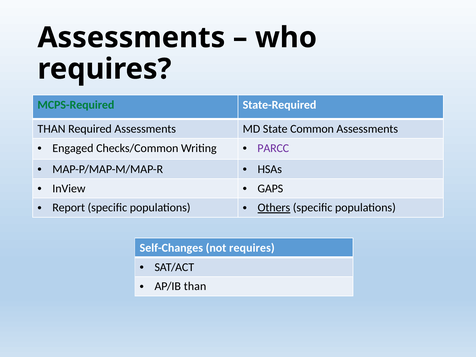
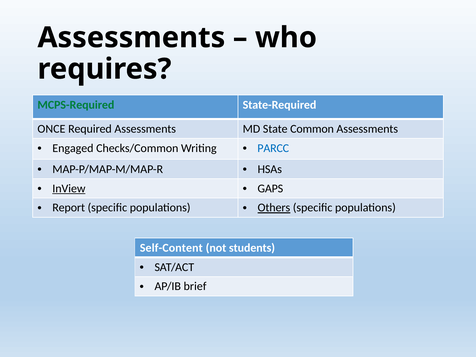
THAN at (51, 129): THAN -> ONCE
PARCC colour: purple -> blue
InView underline: none -> present
Self-Changes: Self-Changes -> Self-Content
not requires: requires -> students
AP/IB than: than -> brief
